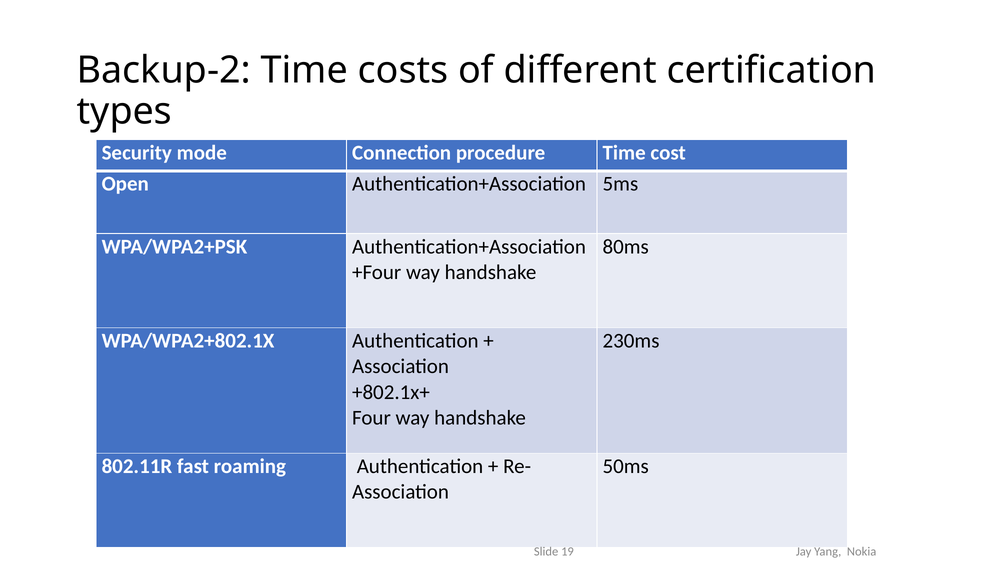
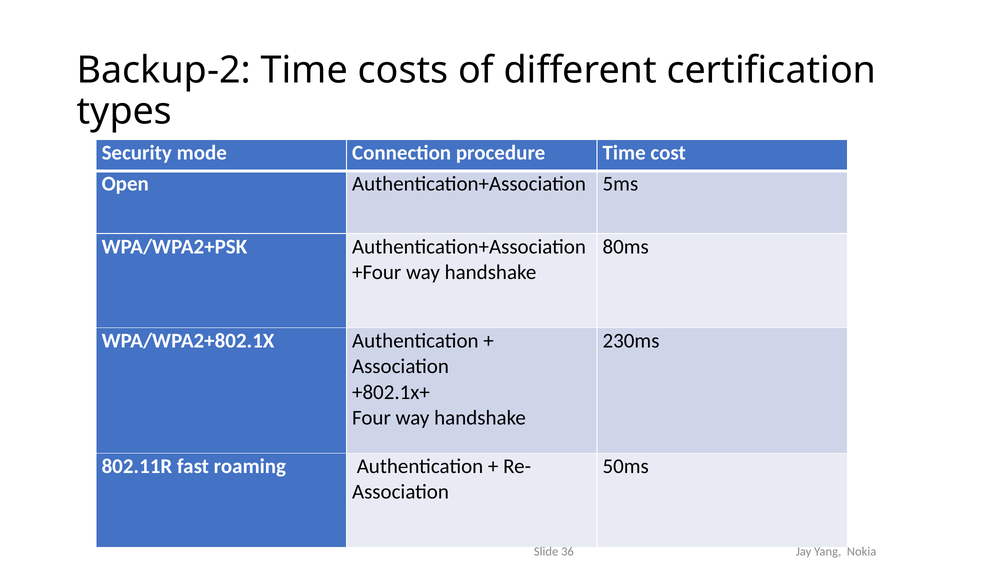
19: 19 -> 36
